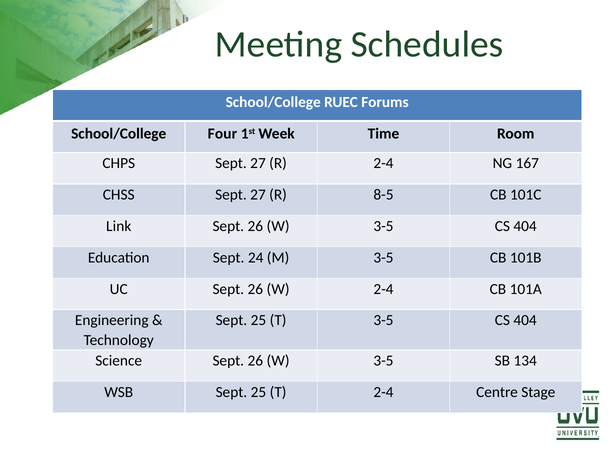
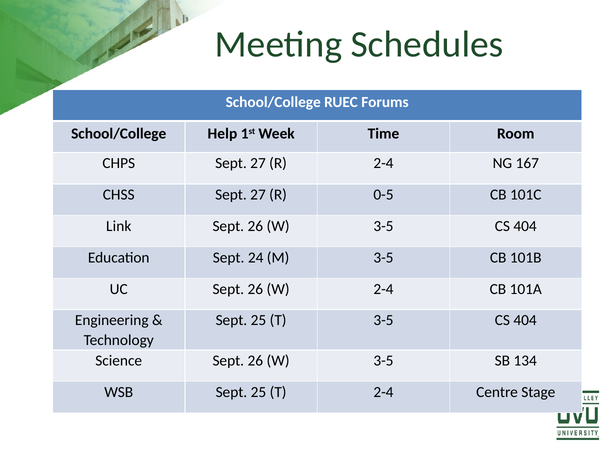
Four: Four -> Help
8-5: 8-5 -> 0-5
